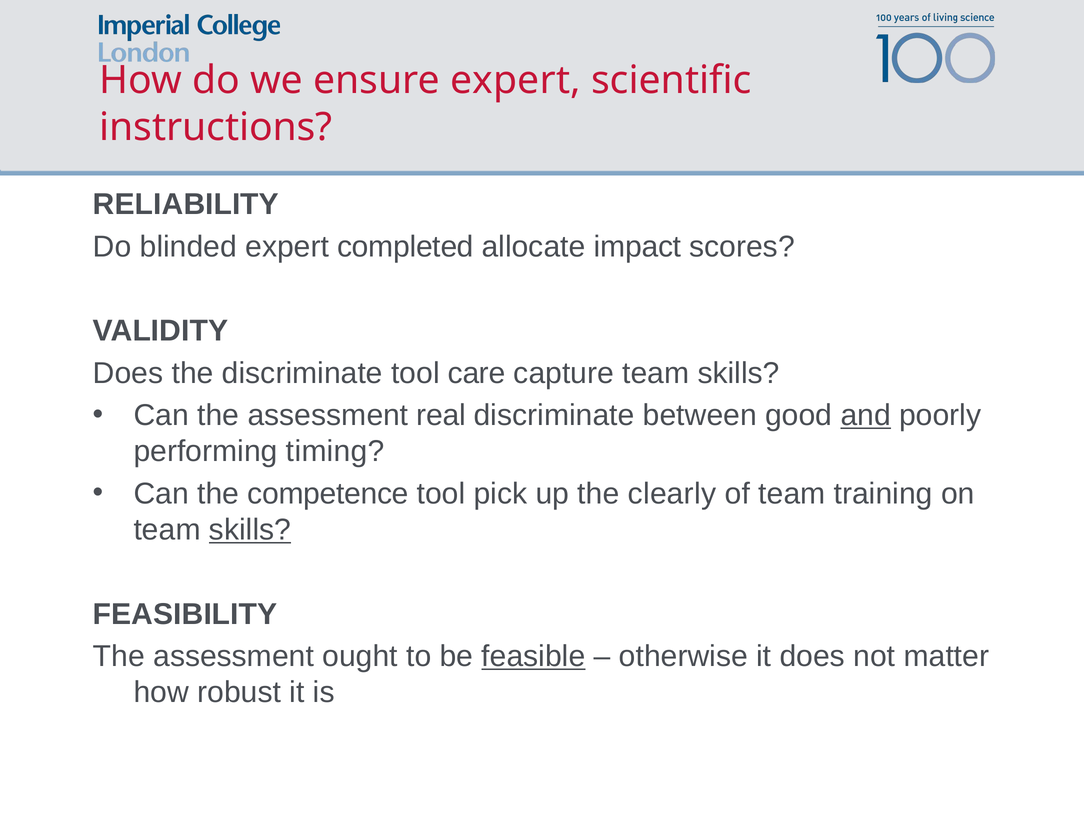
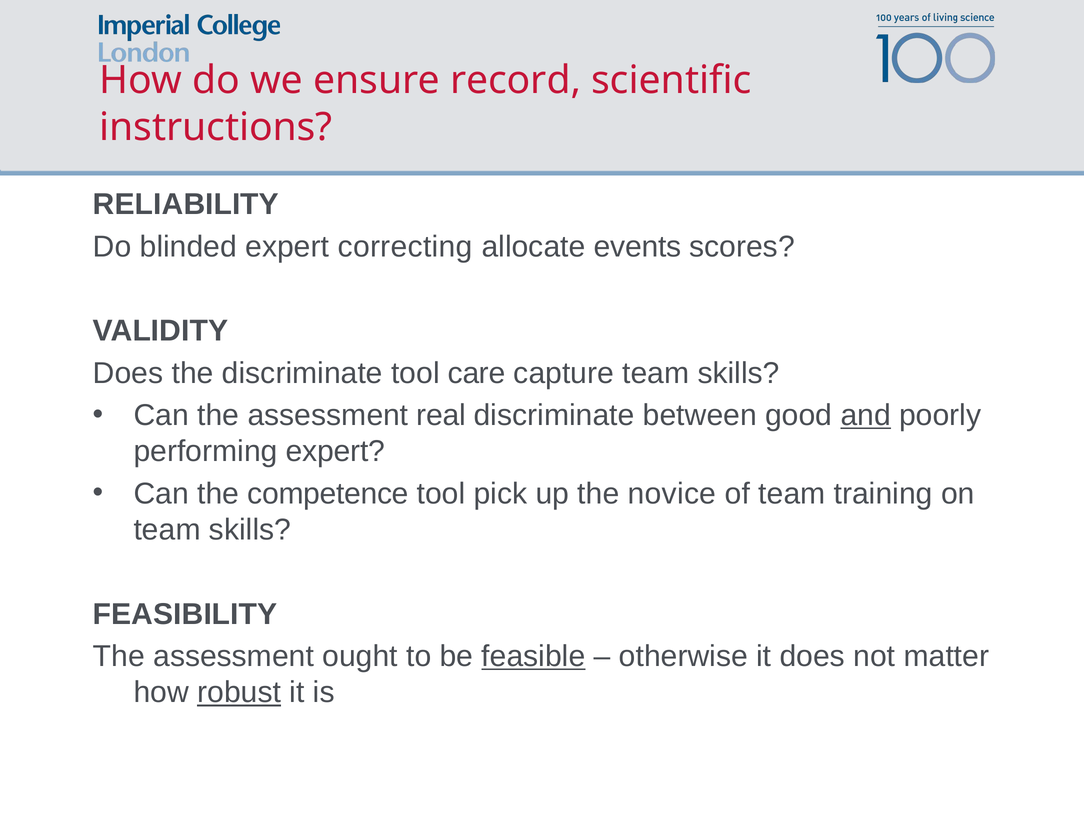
ensure expert: expert -> record
completed: completed -> correcting
impact: impact -> events
performing timing: timing -> expert
clearly: clearly -> novice
skills at (250, 530) underline: present -> none
robust underline: none -> present
